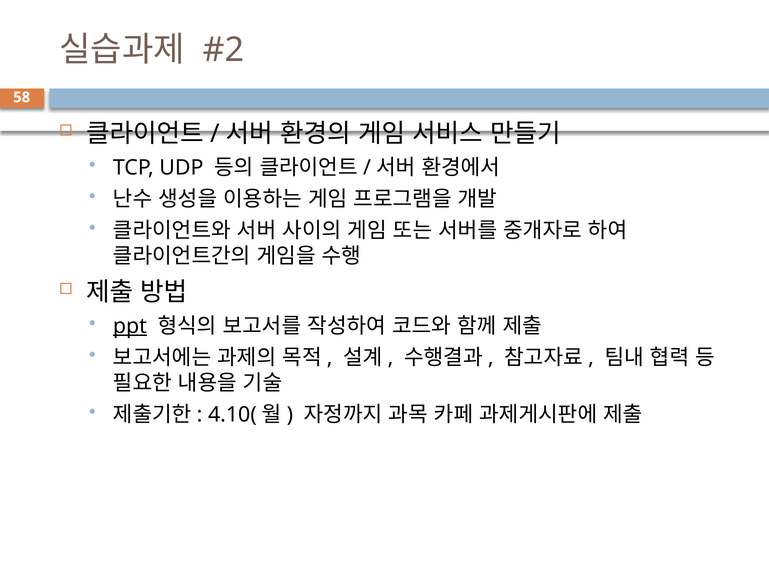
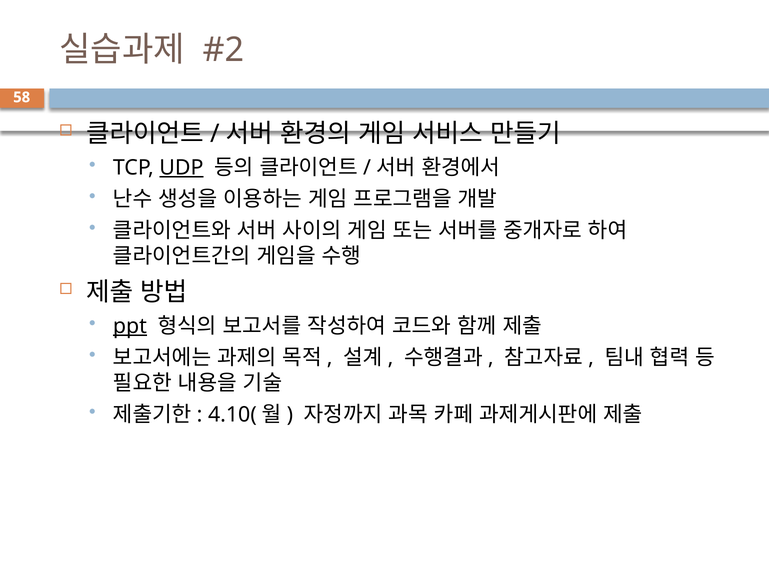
UDP underline: none -> present
